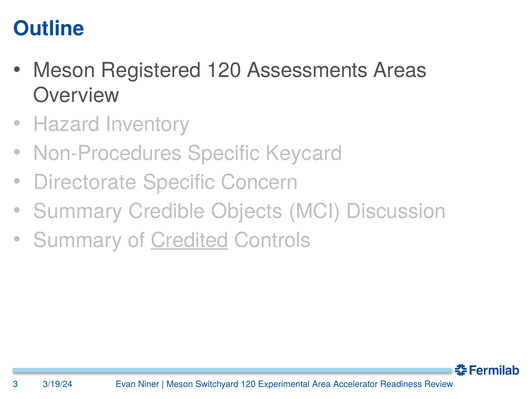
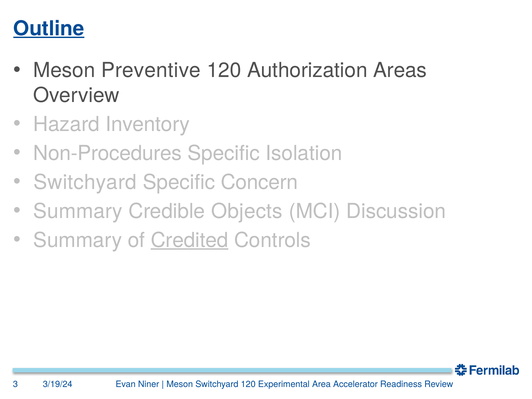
Outline underline: none -> present
Registered: Registered -> Preventive
Assessments: Assessments -> Authorization
Keycard: Keycard -> Isolation
Directorate at (85, 182): Directorate -> Switchyard
